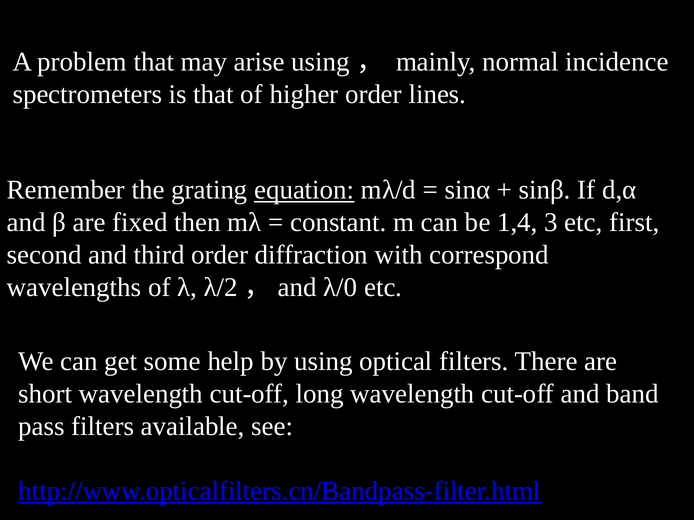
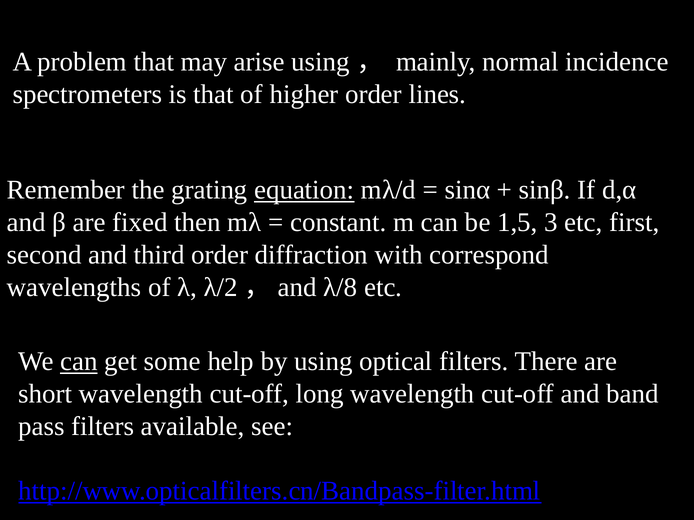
1,4: 1,4 -> 1,5
λ/0: λ/0 -> λ/8
can at (79, 362) underline: none -> present
